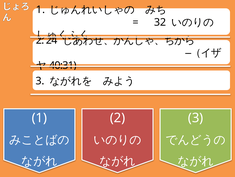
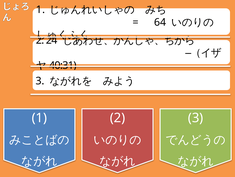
32: 32 -> 64
